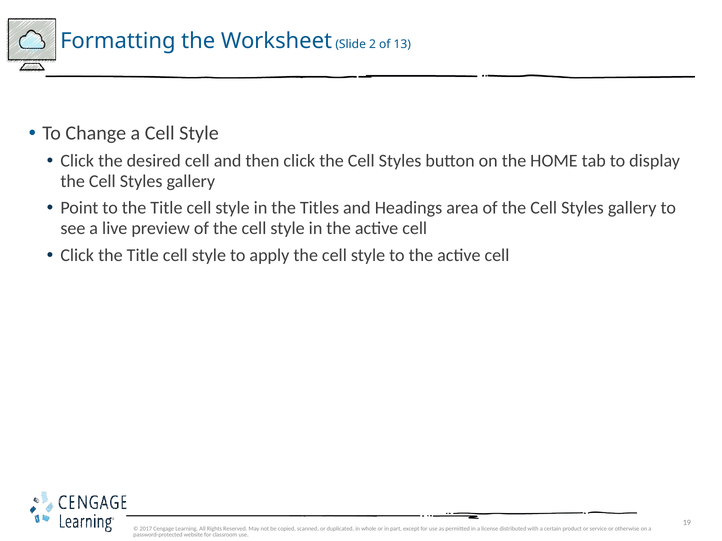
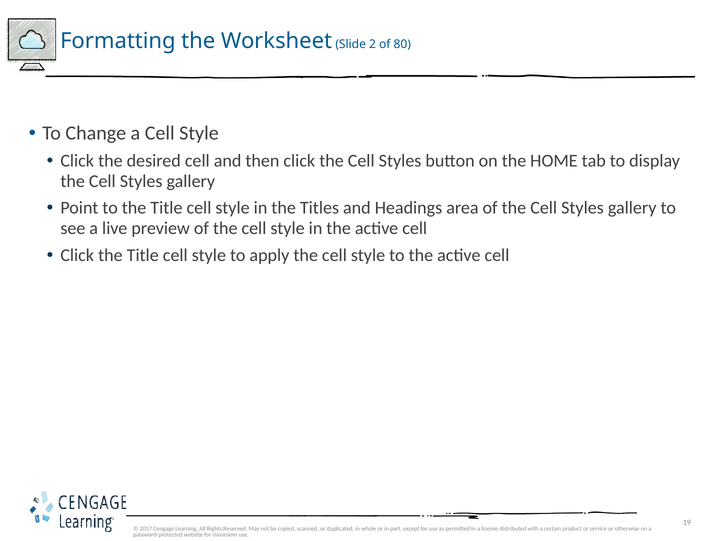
13: 13 -> 80
